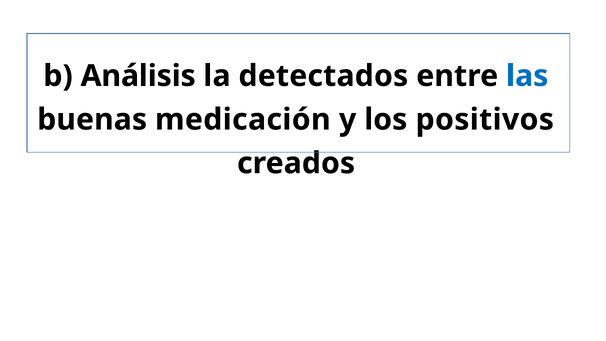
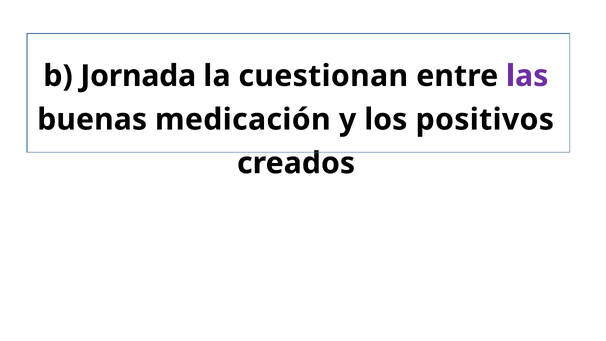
Análisis: Análisis -> Jornada
detectados: detectados -> cuestionan
las colour: blue -> purple
